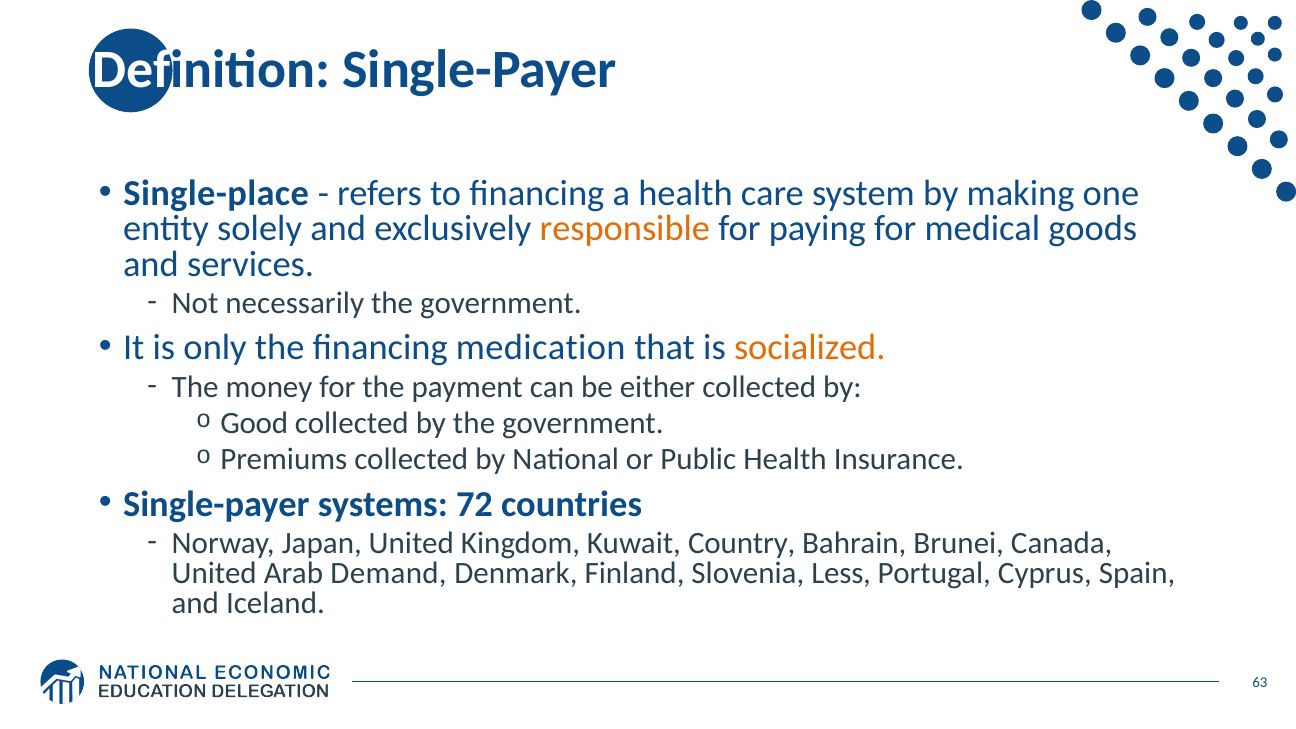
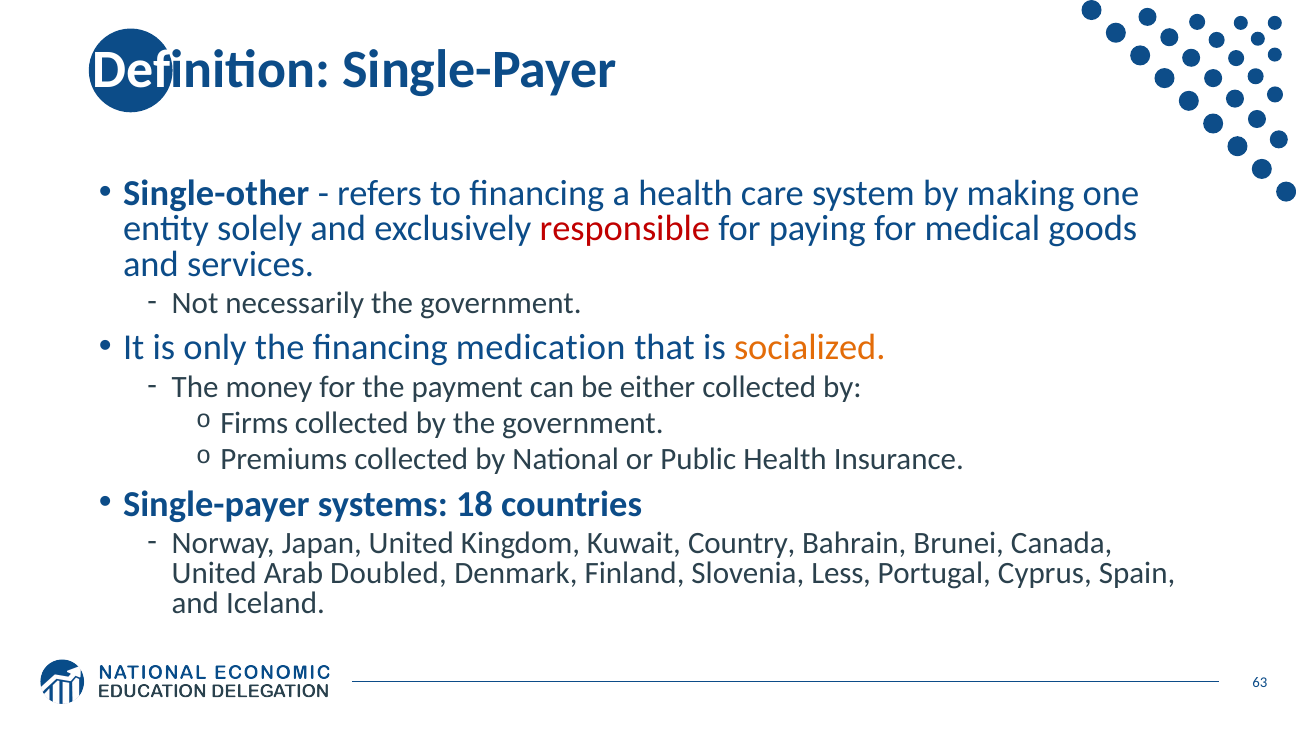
Single-place: Single-place -> Single-other
responsible colour: orange -> red
Good: Good -> Firms
72: 72 -> 18
Demand: Demand -> Doubled
